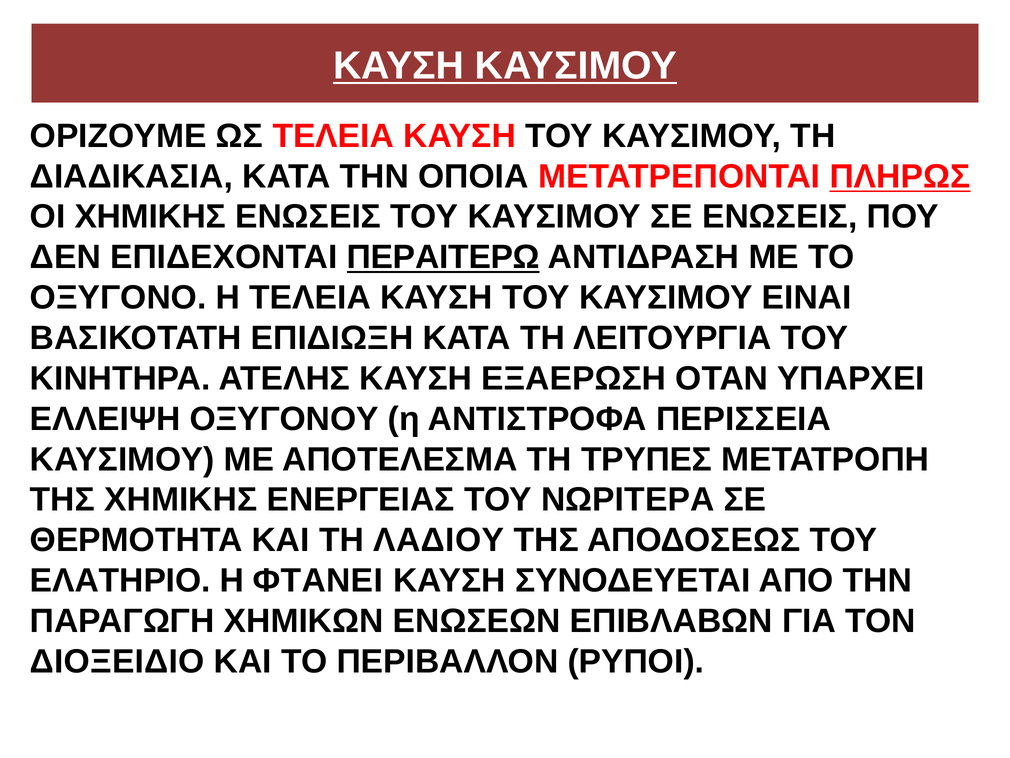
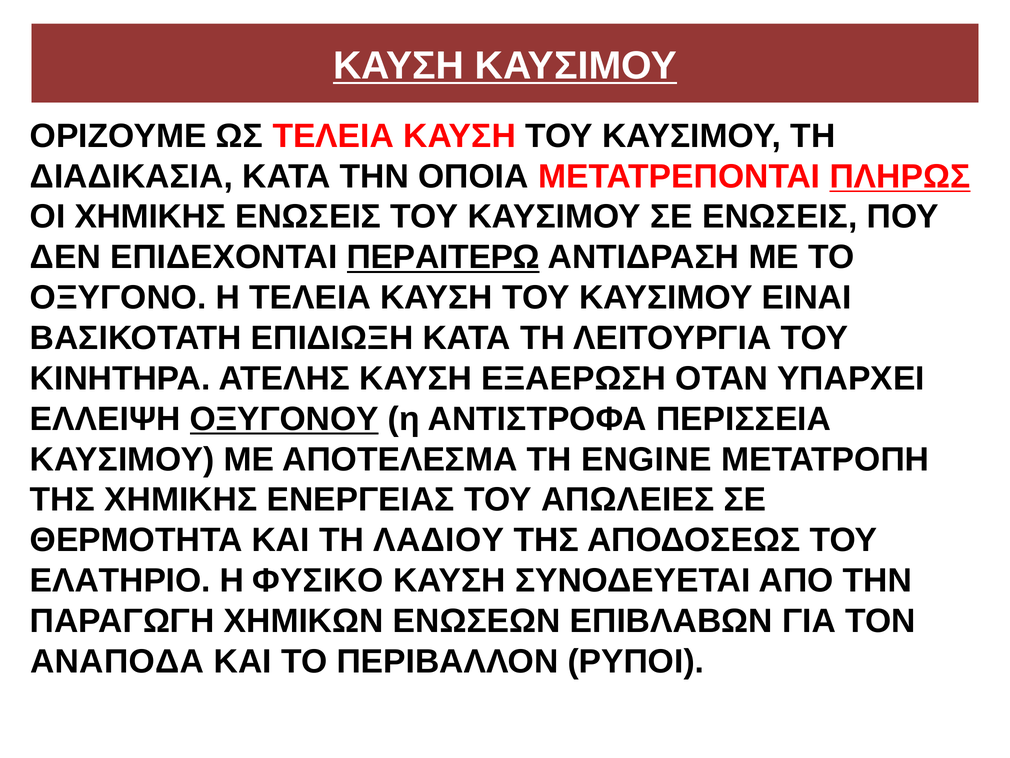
ΟΞΥΓΟΝΟΥ underline: none -> present
ΤΡΥΠΕΣ: ΤΡΥΠΕΣ -> ENGINE
ΝΩΡΙΤΕΡΑ: ΝΩΡΙΤΕΡΑ -> ΑΠΩΛΕΙΕΣ
ΦΤΑΝΕΙ: ΦΤΑΝΕΙ -> ΦΥΣΙΚΟ
ΔΙΟΞΕΙΔΙΟ: ΔΙΟΞΕΙΔΙΟ -> ΑΝΑΠΟΔΑ
